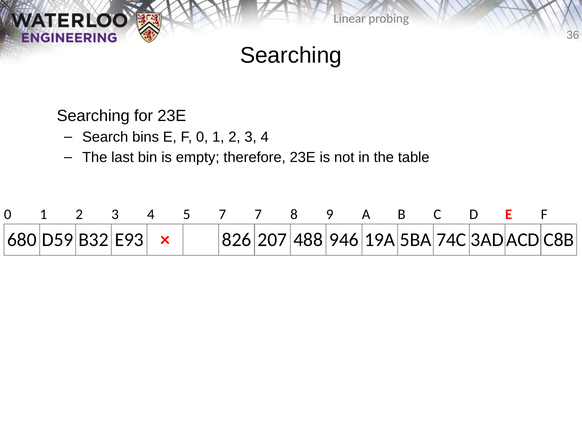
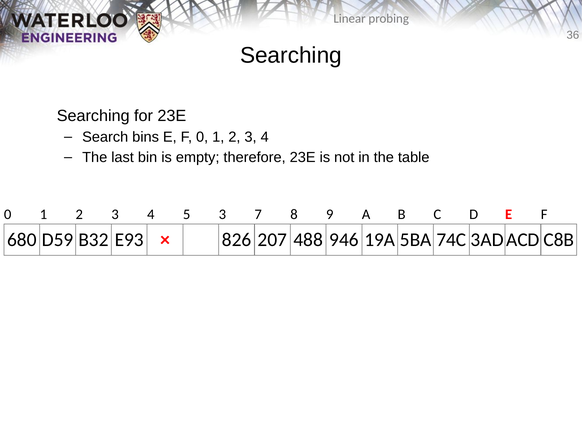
5 7: 7 -> 3
